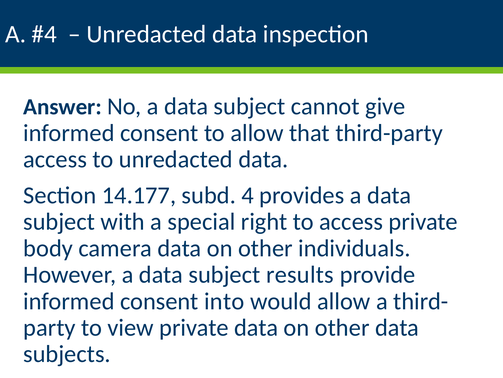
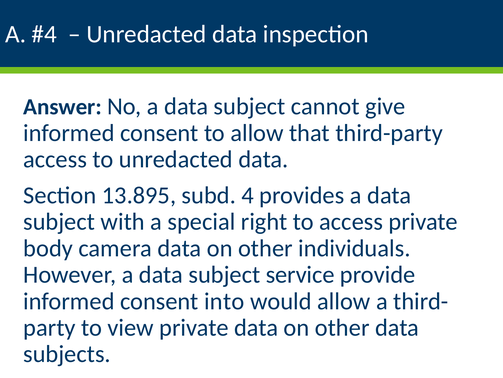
14.177: 14.177 -> 13.895
results: results -> service
